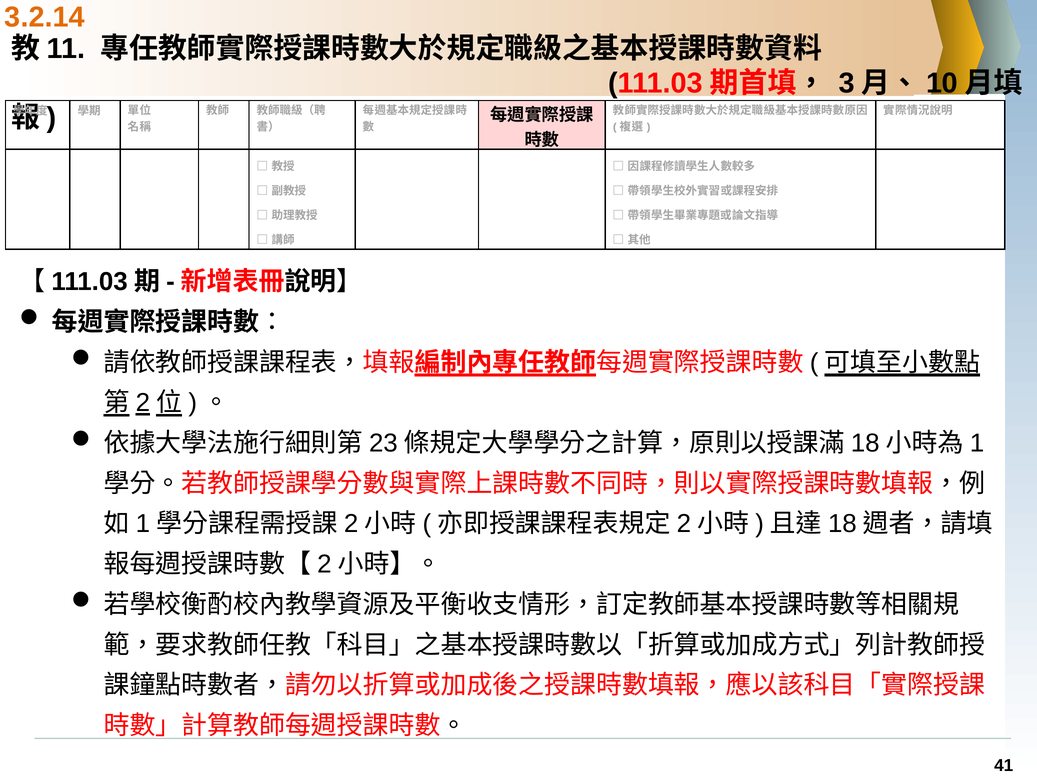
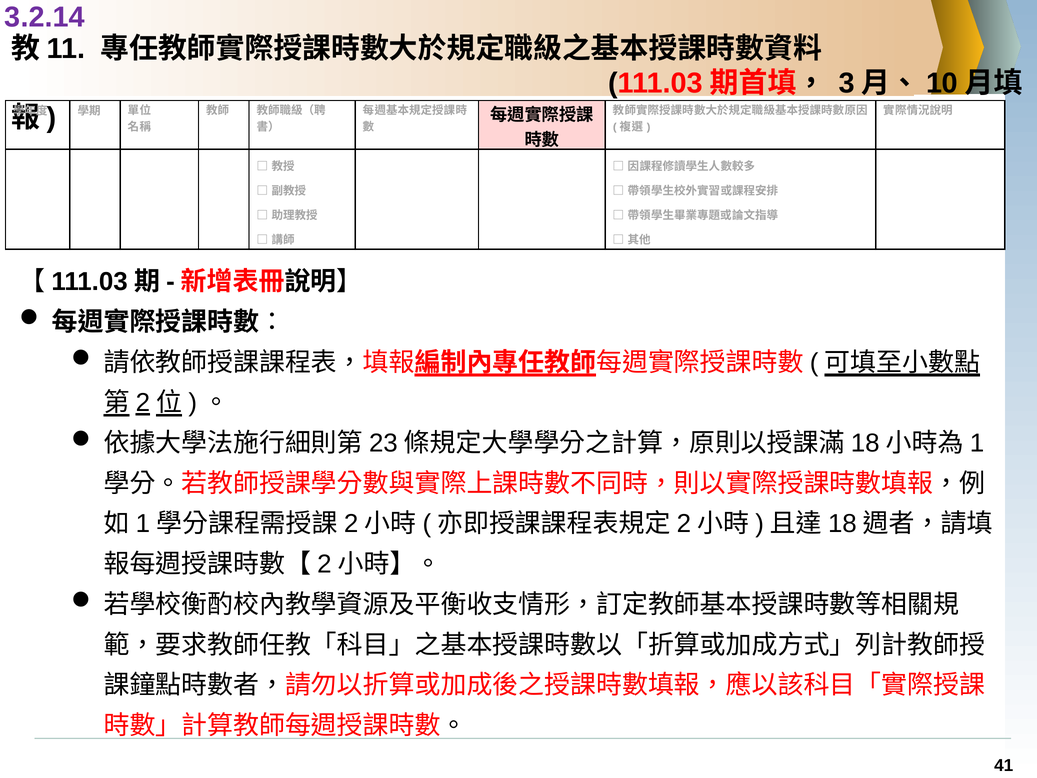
3.2.14 colour: orange -> purple
